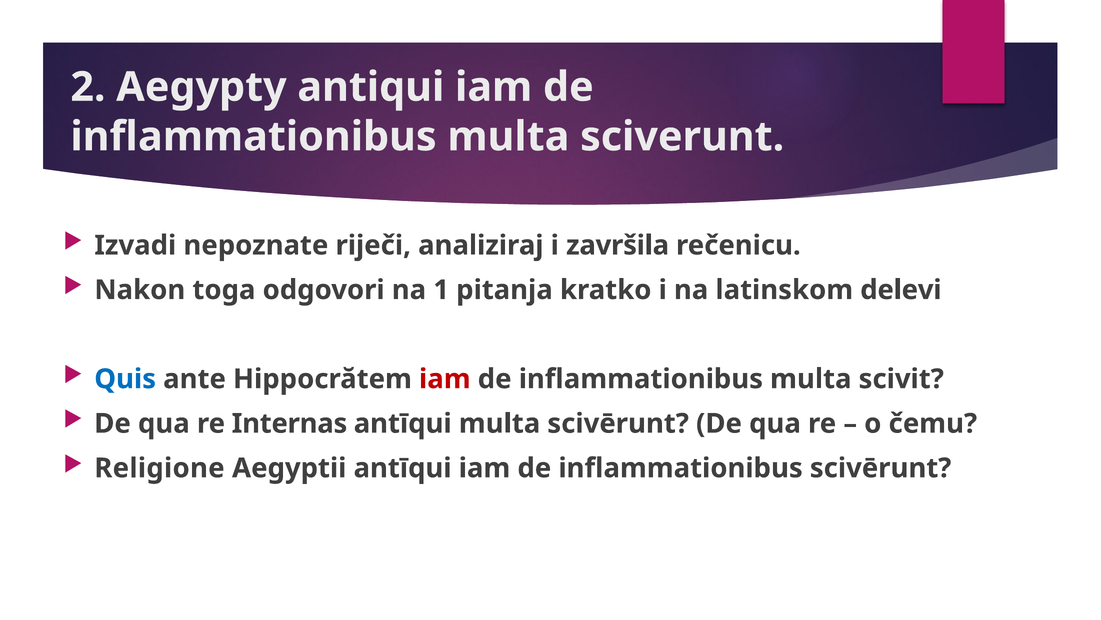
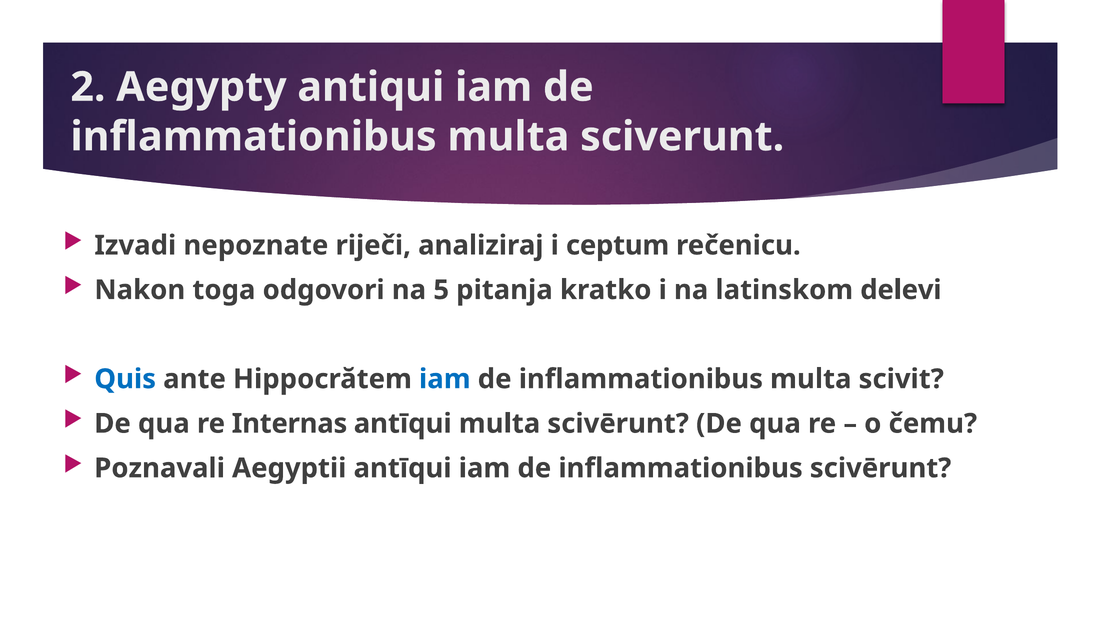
završila: završila -> ceptum
1: 1 -> 5
iam at (445, 379) colour: red -> blue
Religione: Religione -> Poznavali
